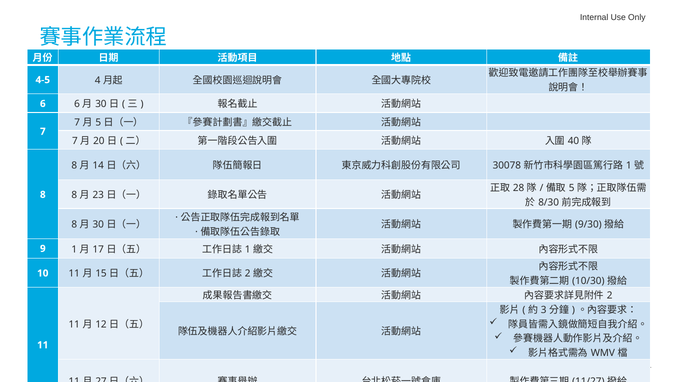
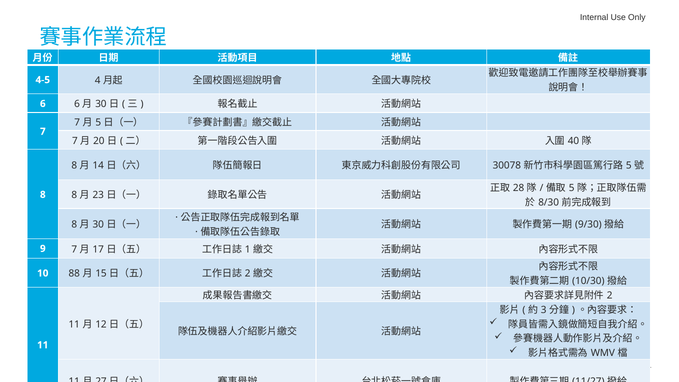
1 at (629, 166): 1 -> 5
9 1: 1 -> 7
10 11: 11 -> 88
